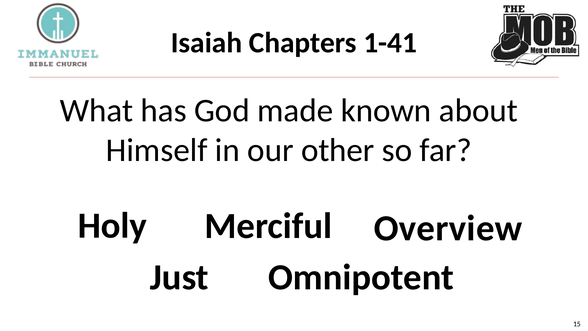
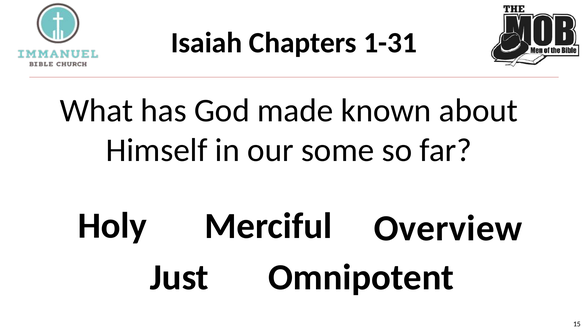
1-41: 1-41 -> 1-31
other: other -> some
